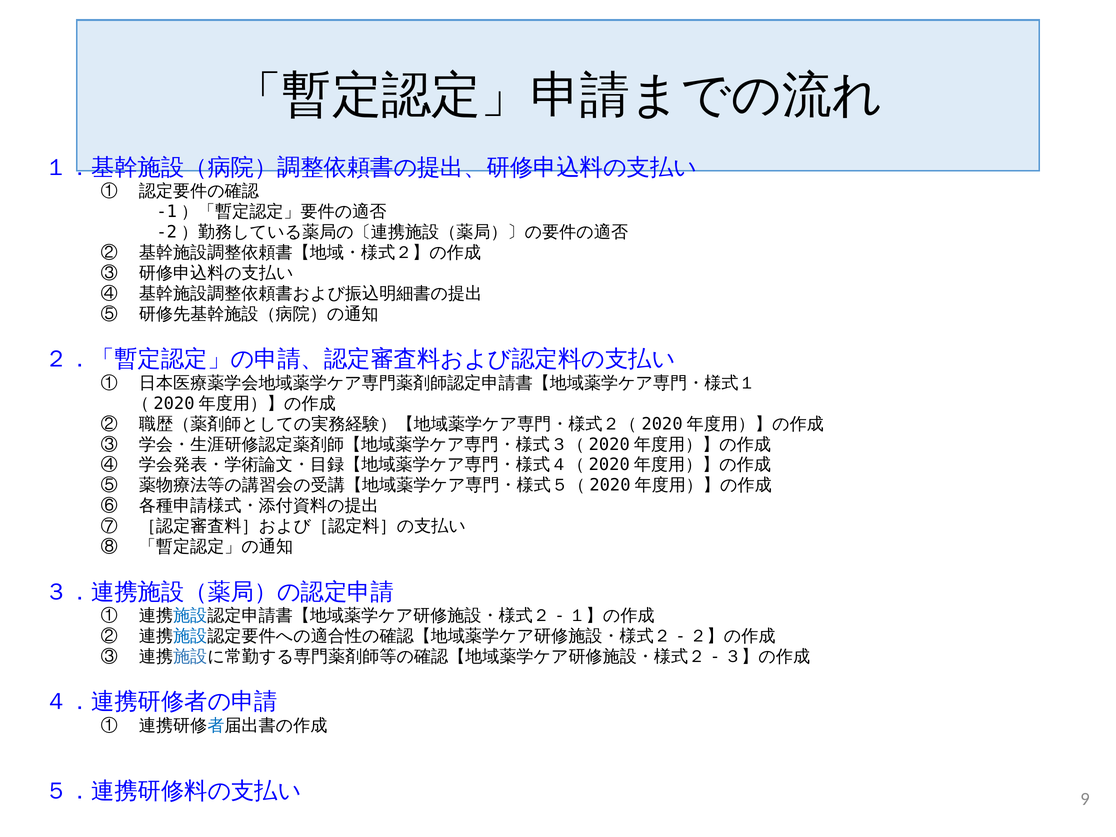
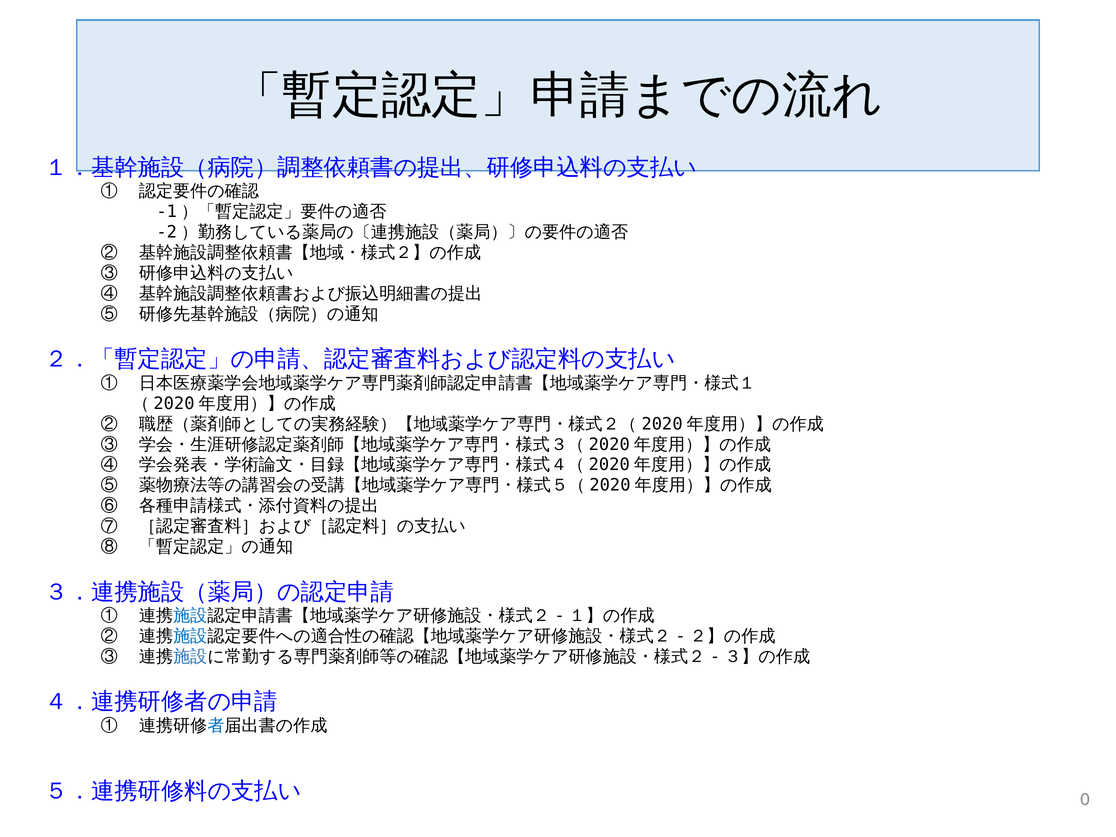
9: 9 -> 0
